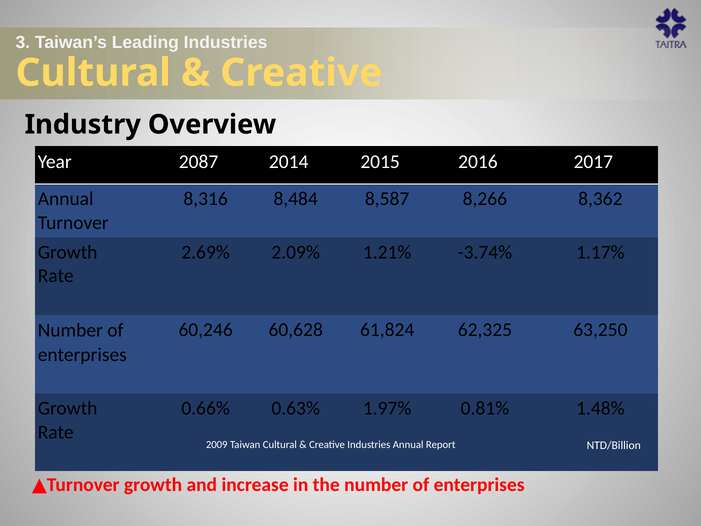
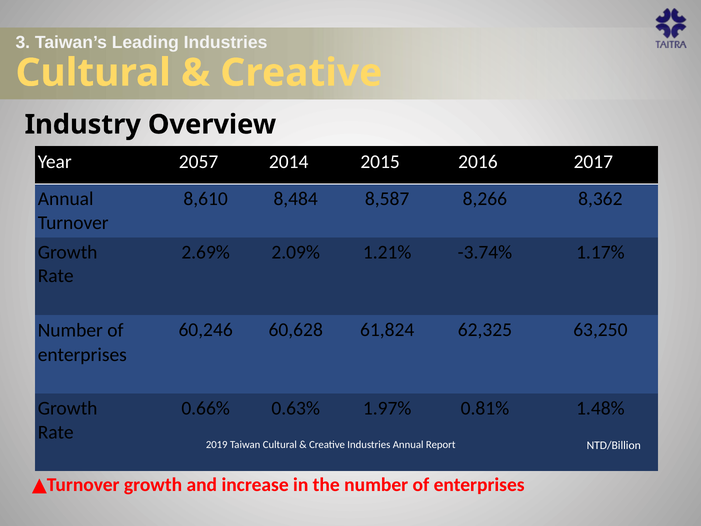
2087: 2087 -> 2057
8,316: 8,316 -> 8,610
2009: 2009 -> 2019
